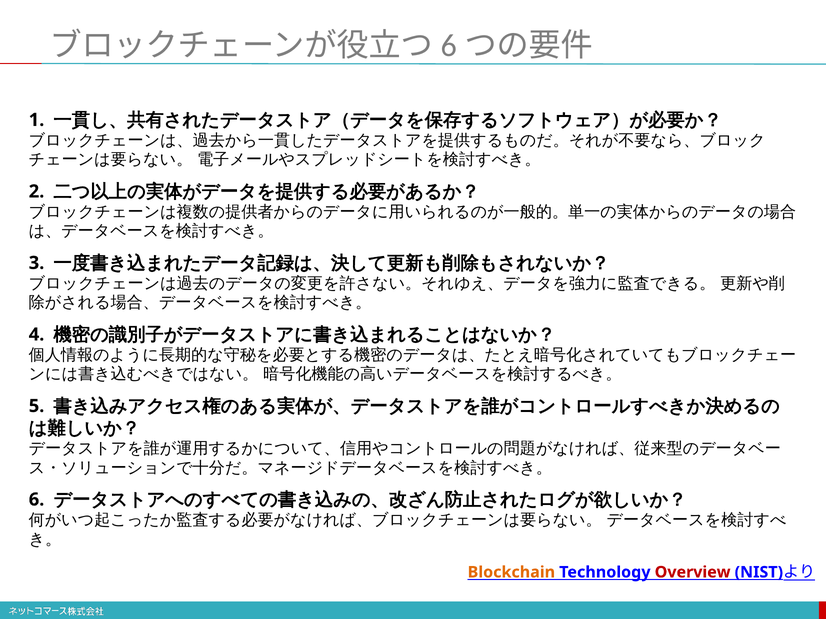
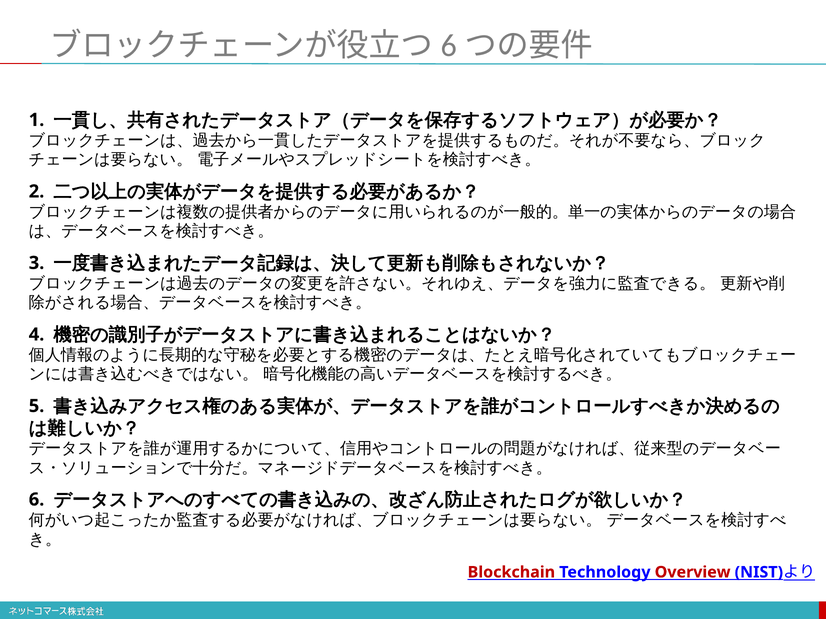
Blockchain colour: orange -> red
